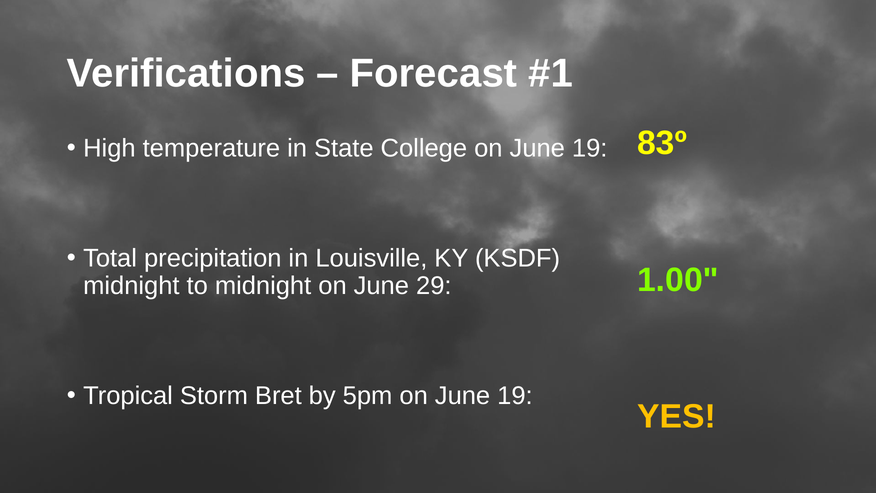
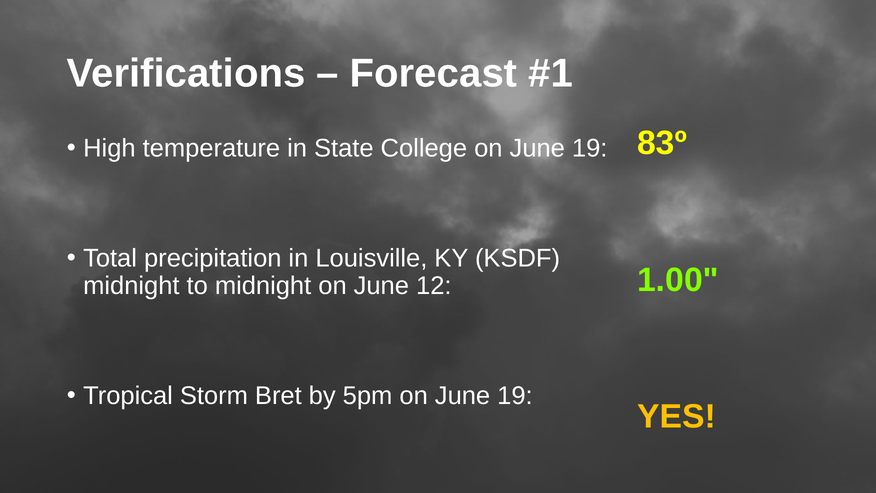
29: 29 -> 12
